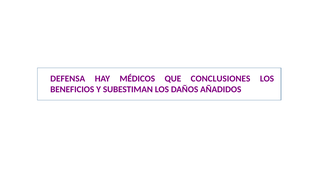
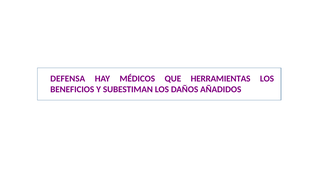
CONCLUSIONES: CONCLUSIONES -> HERRAMIENTAS
